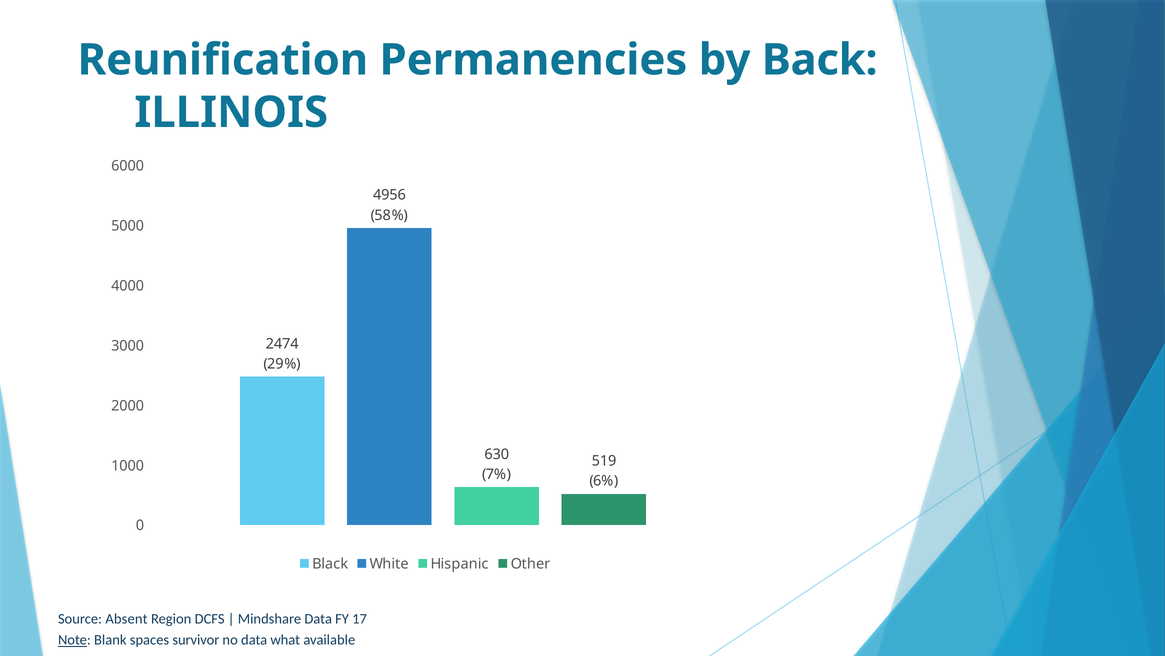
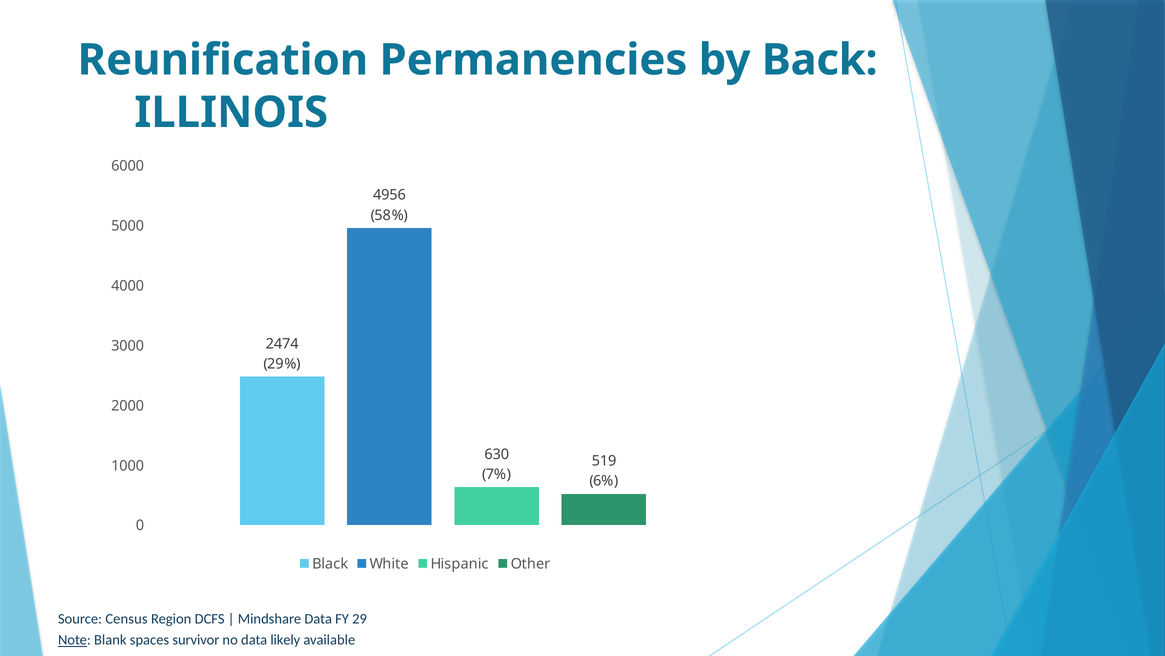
Absent: Absent -> Census
17: 17 -> 29
what: what -> likely
